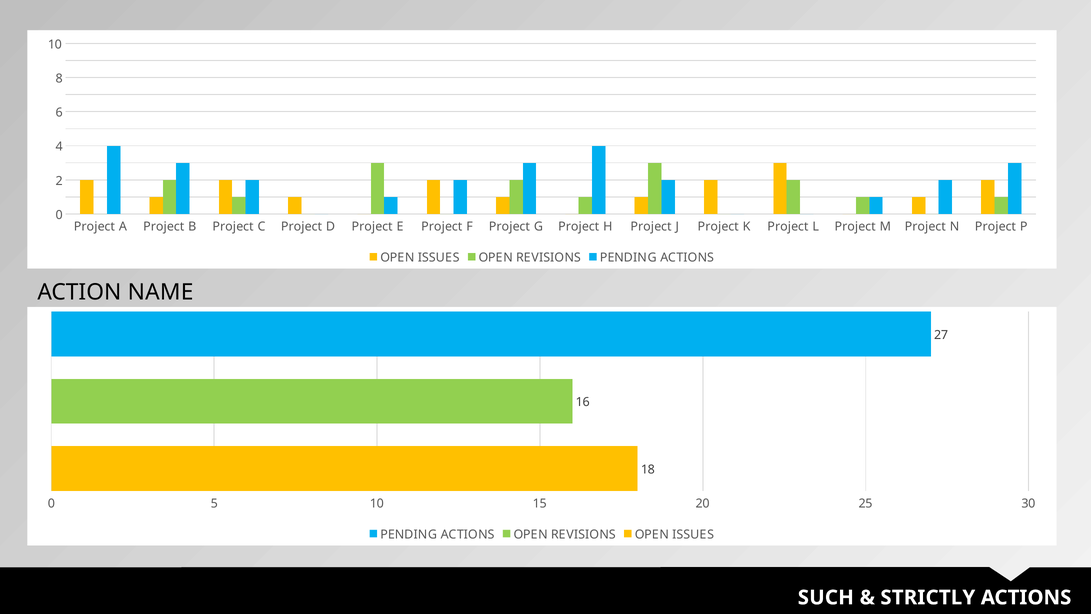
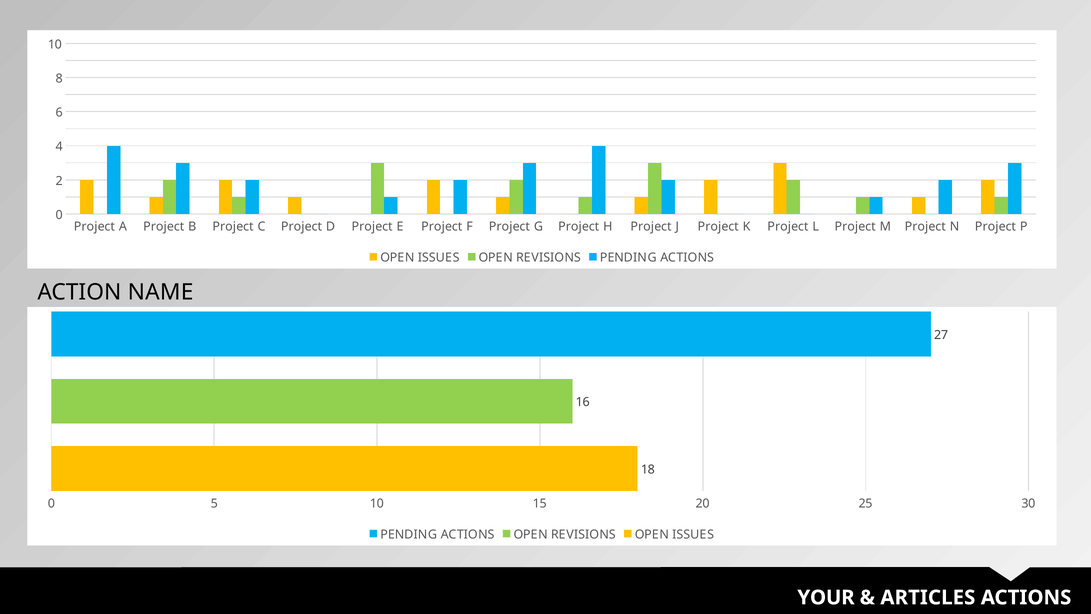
SUCH: SUCH -> YOUR
STRICTLY: STRICTLY -> ARTICLES
